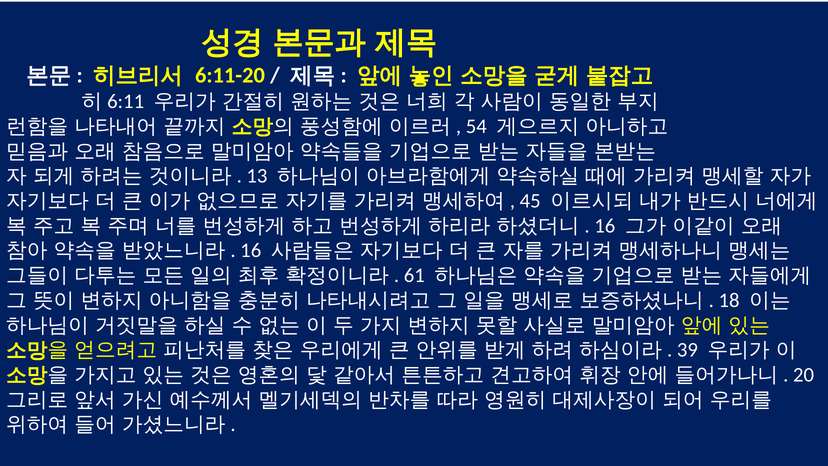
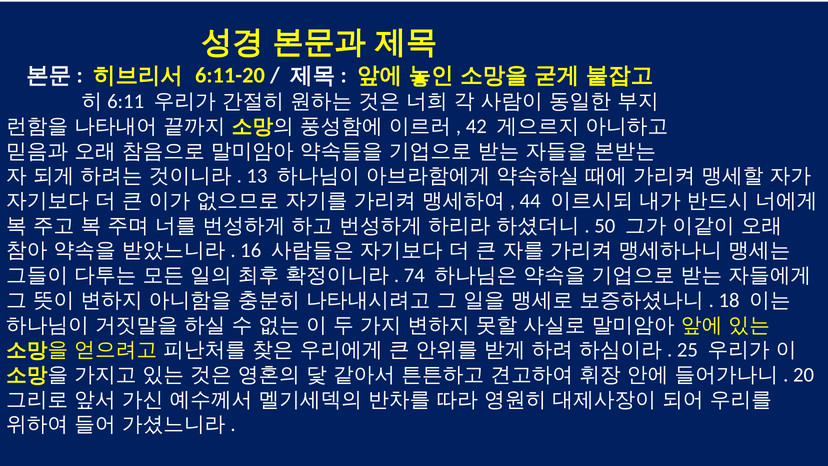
54: 54 -> 42
45: 45 -> 44
16 at (605, 226): 16 -> 50
61: 61 -> 74
39: 39 -> 25
